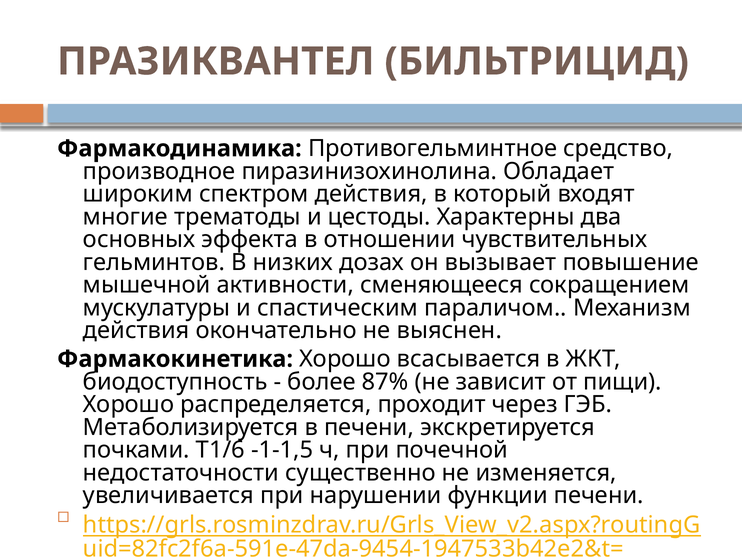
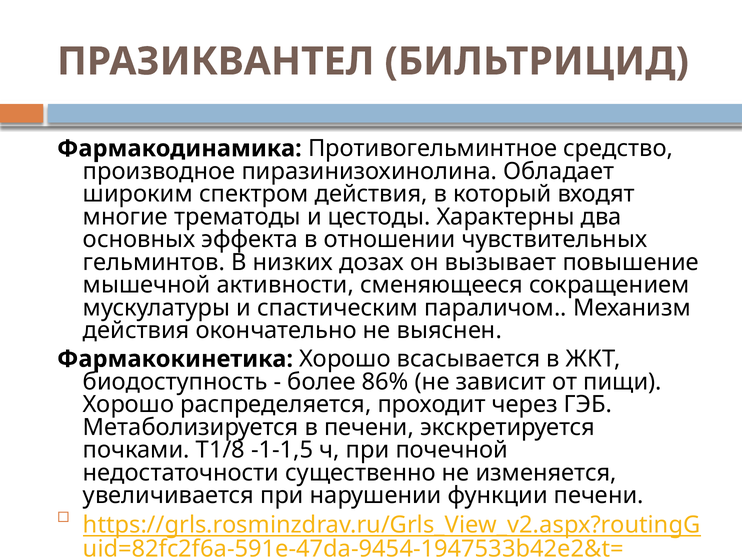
87%: 87% -> 86%
Т1/6: Т1/6 -> Т1/8
